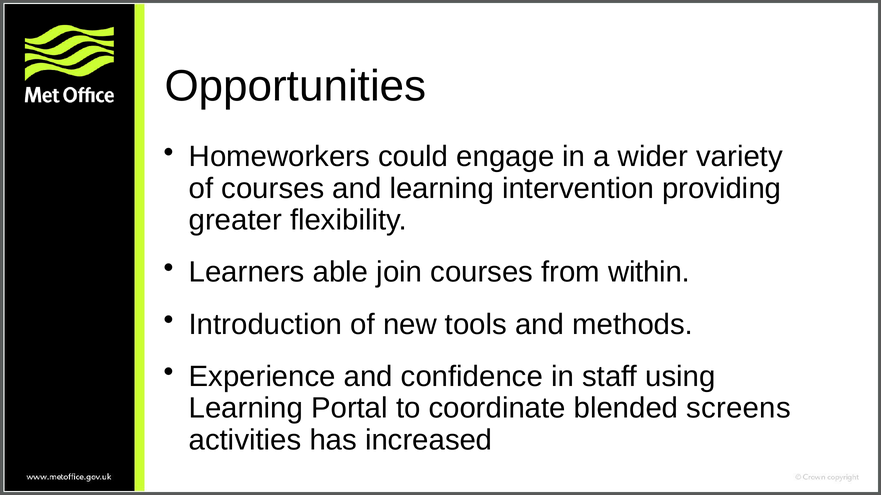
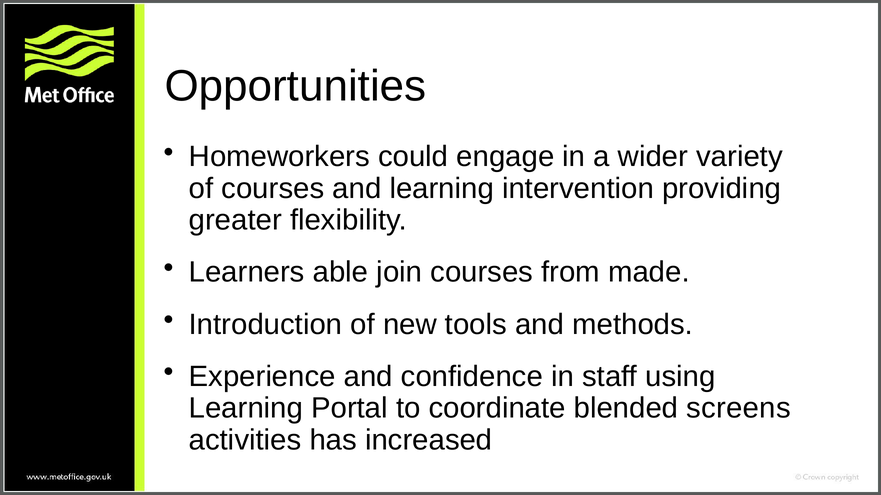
within: within -> made
